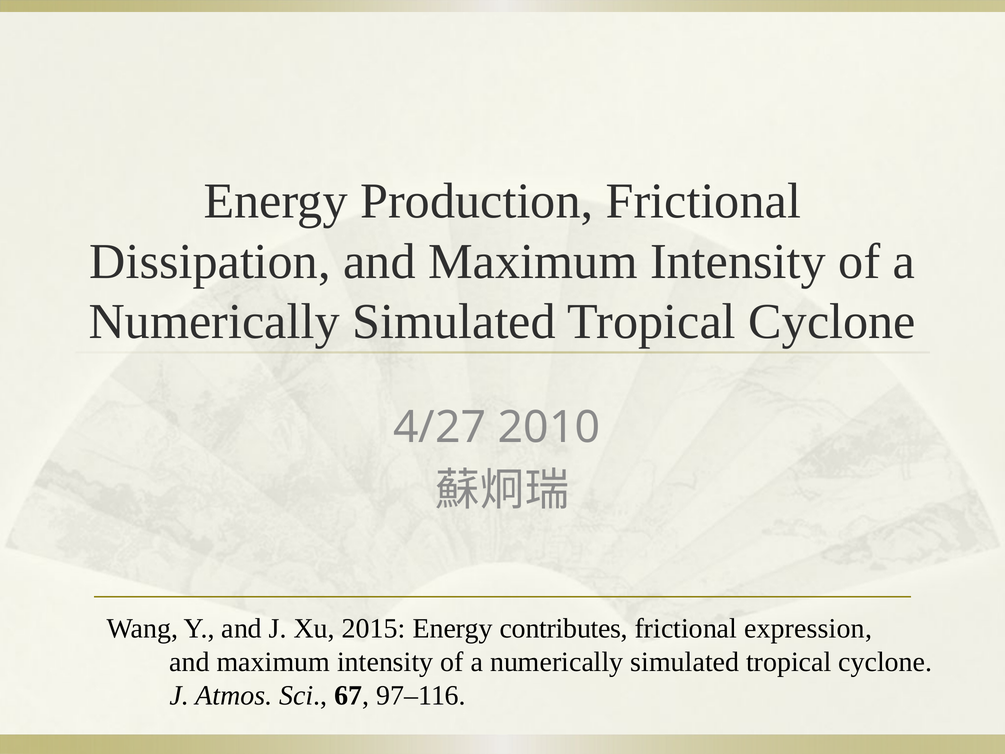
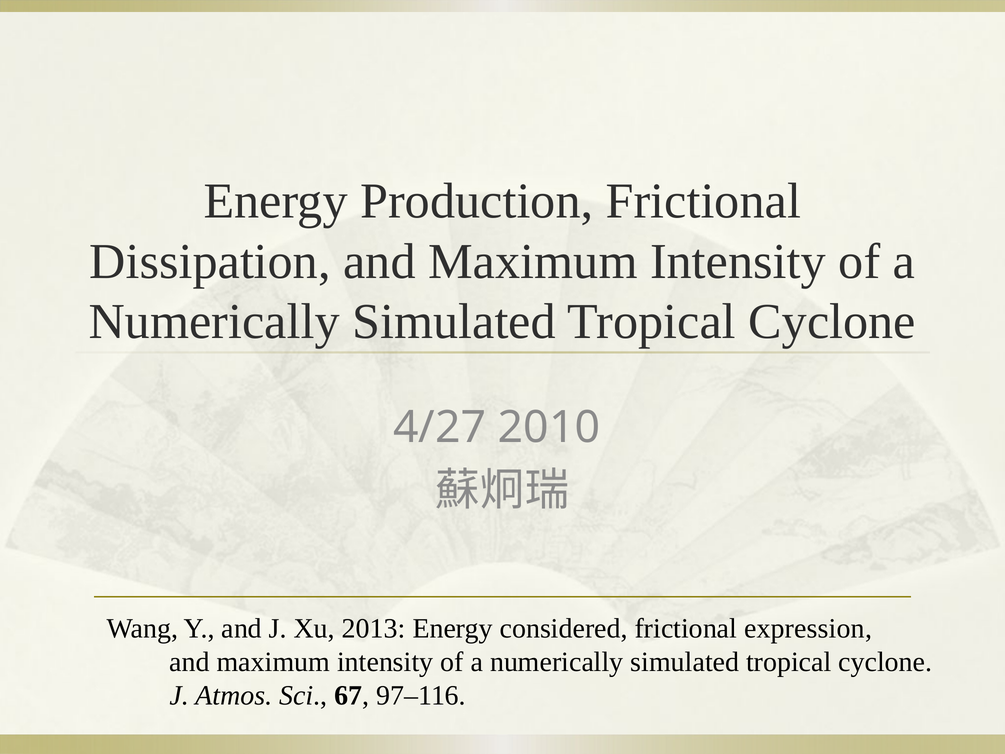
2015: 2015 -> 2013
contributes: contributes -> considered
